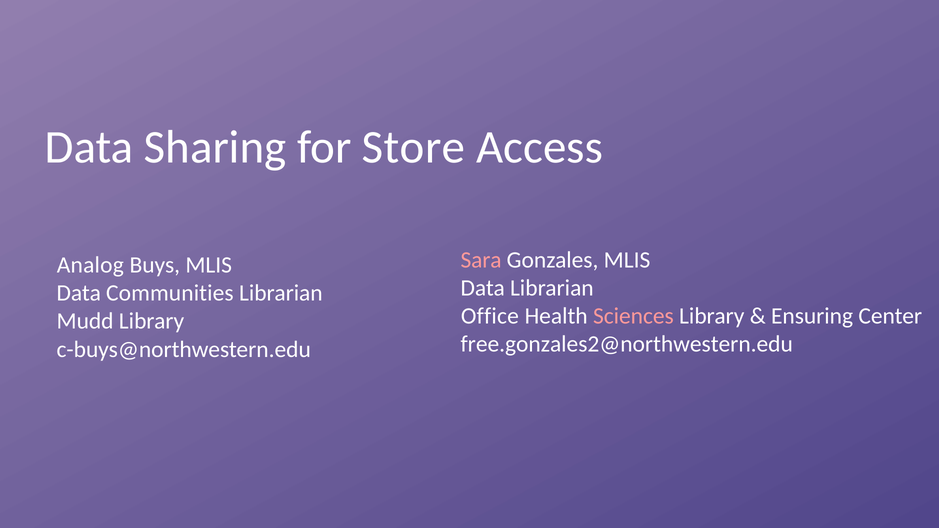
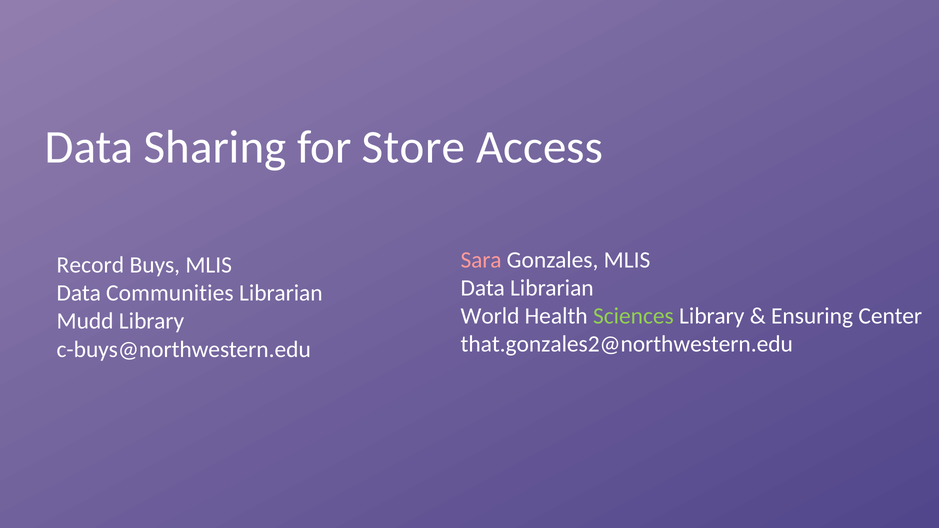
Analog: Analog -> Record
Office: Office -> World
Sciences colour: pink -> light green
free.gonzales2@northwestern.edu: free.gonzales2@northwestern.edu -> that.gonzales2@northwestern.edu
